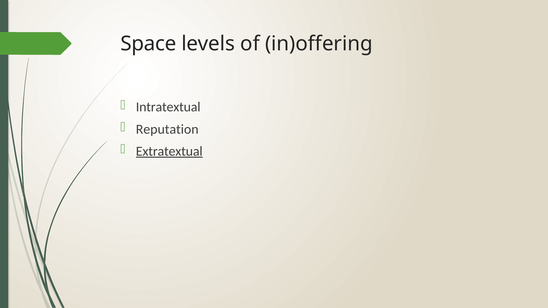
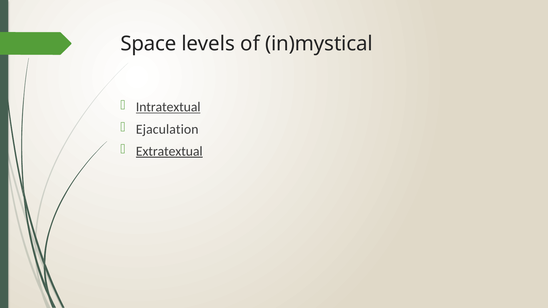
in)offering: in)offering -> in)mystical
Intratextual underline: none -> present
Reputation: Reputation -> Ejaculation
